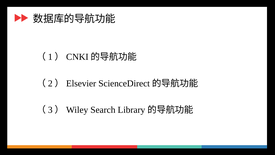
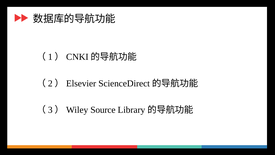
Search: Search -> Source
